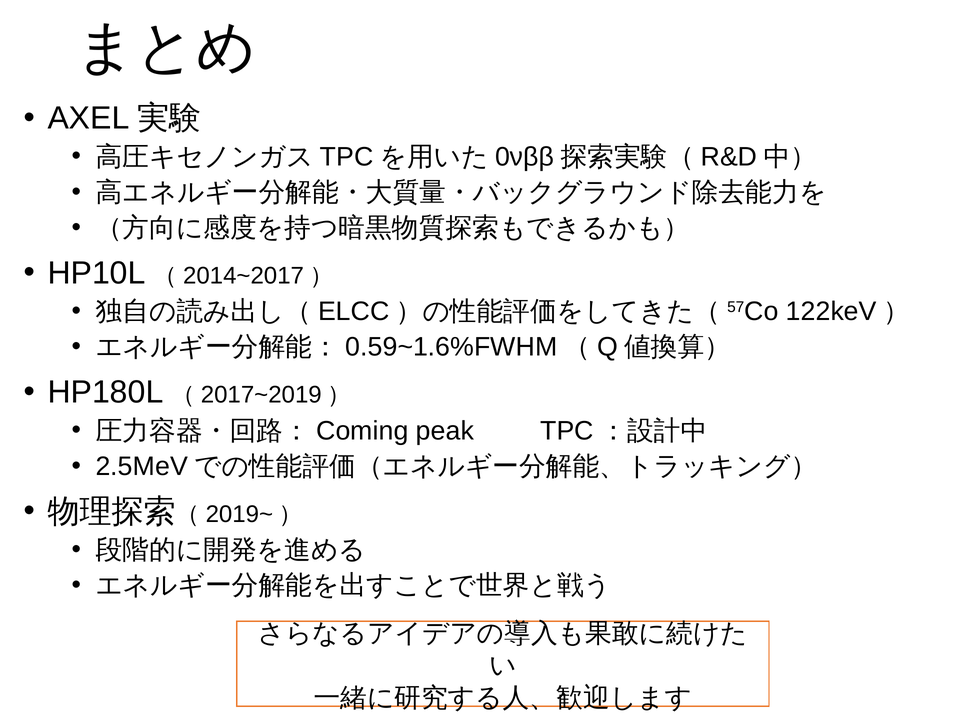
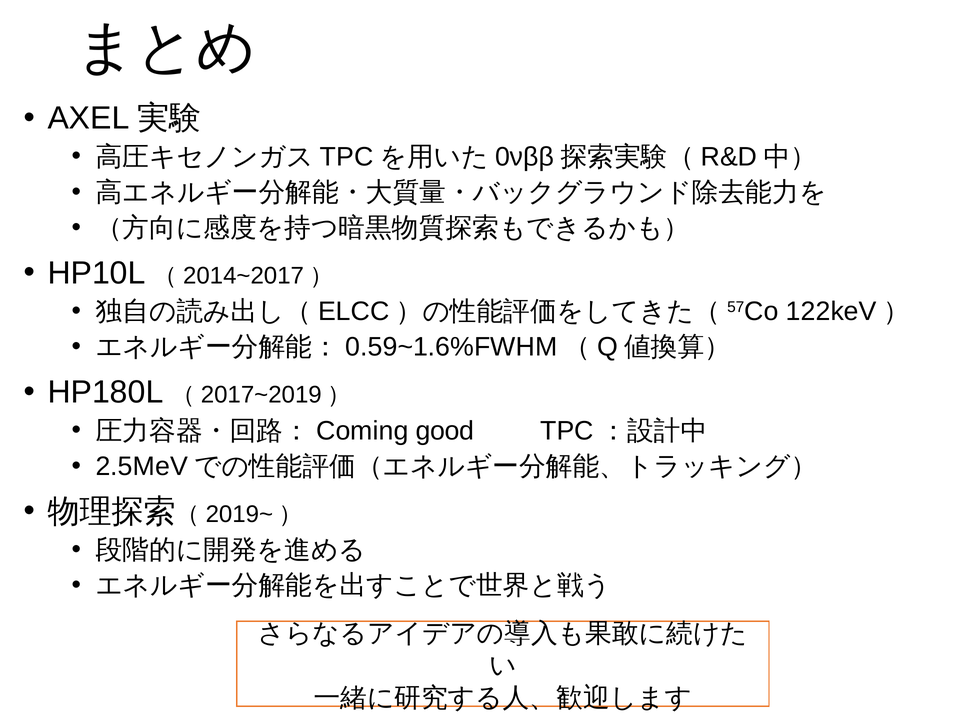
peak: peak -> good
